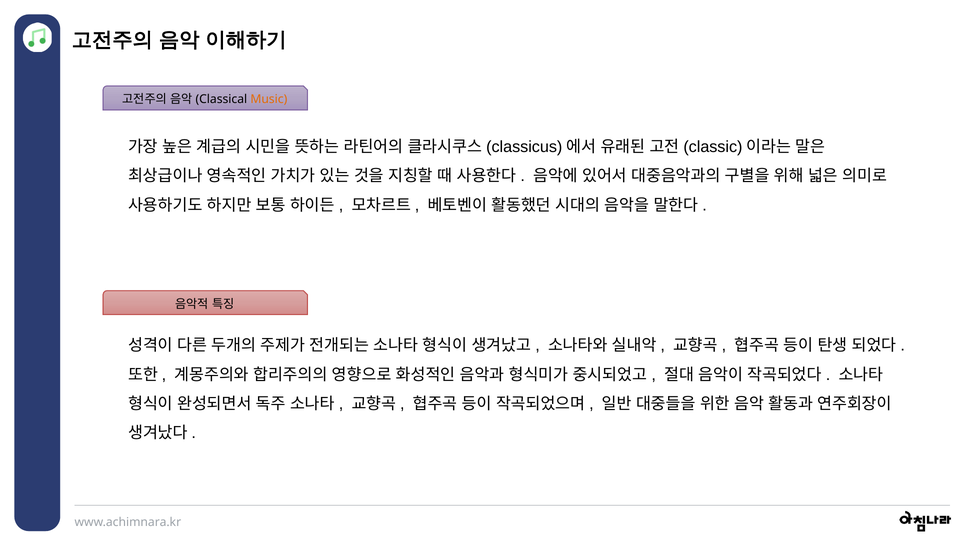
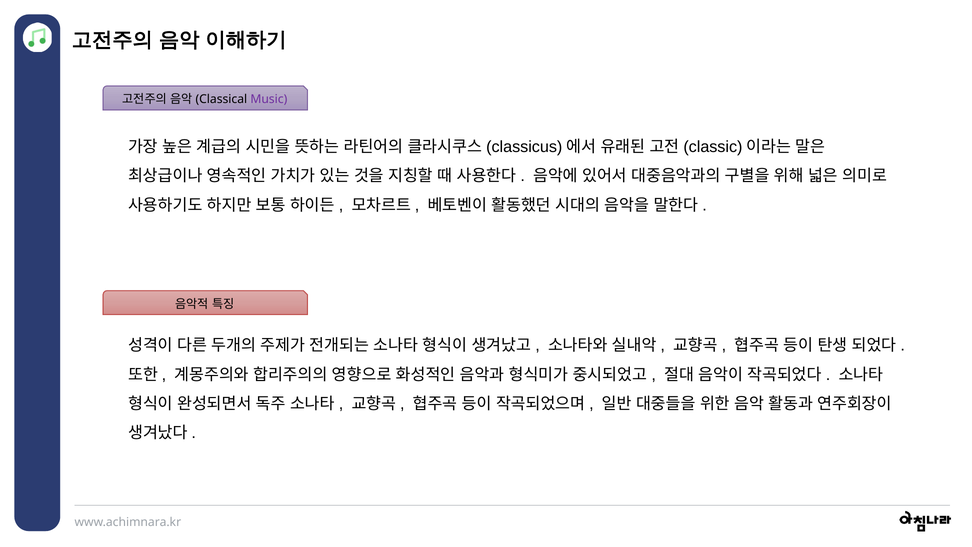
Music colour: orange -> purple
